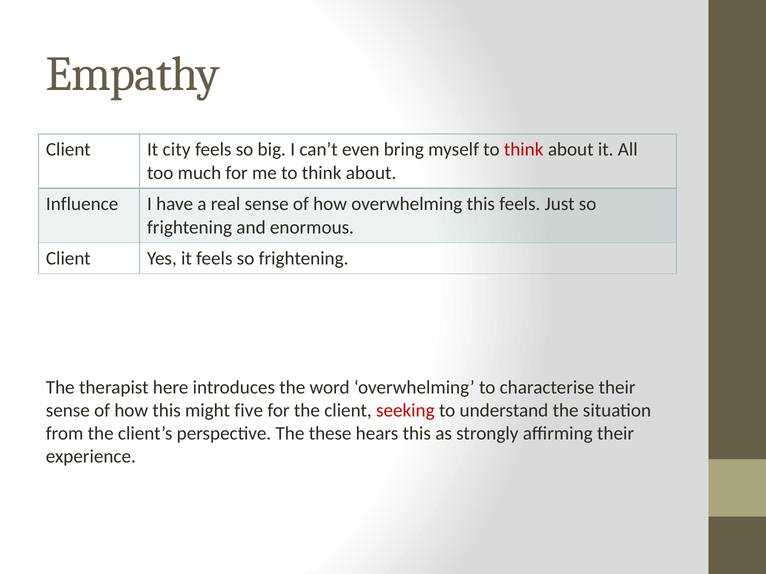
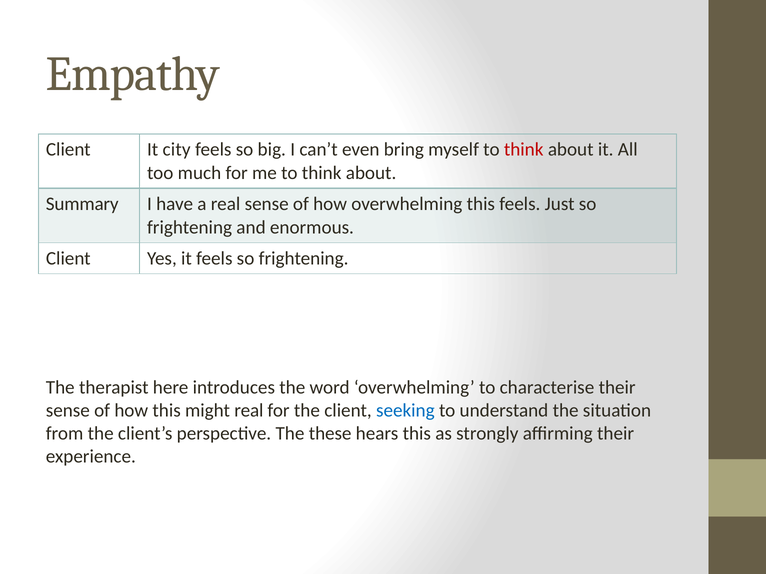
Influence: Influence -> Summary
might five: five -> real
seeking colour: red -> blue
